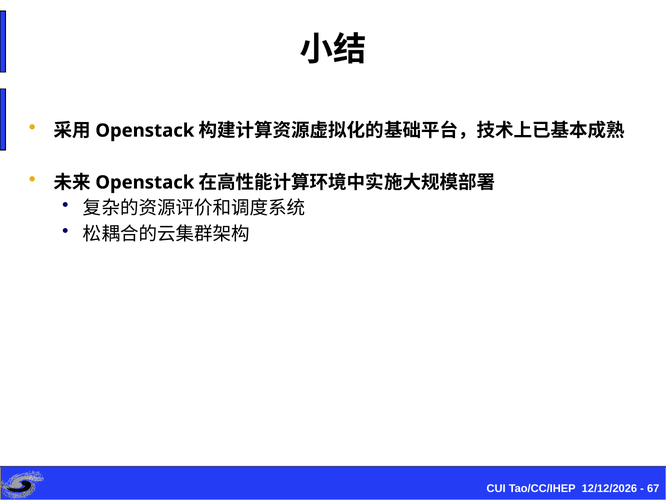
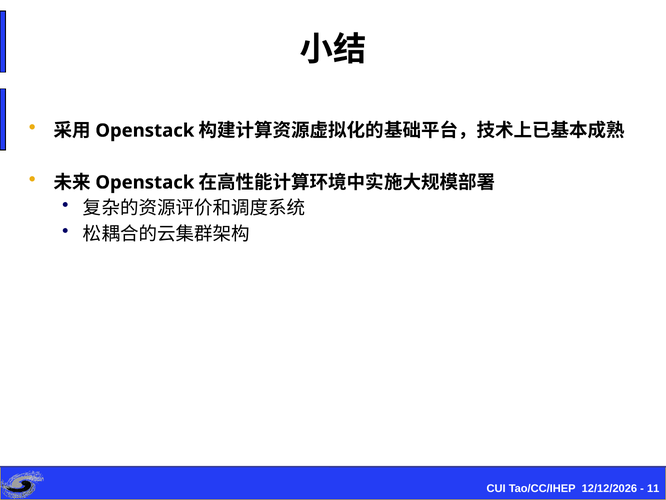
67: 67 -> 11
